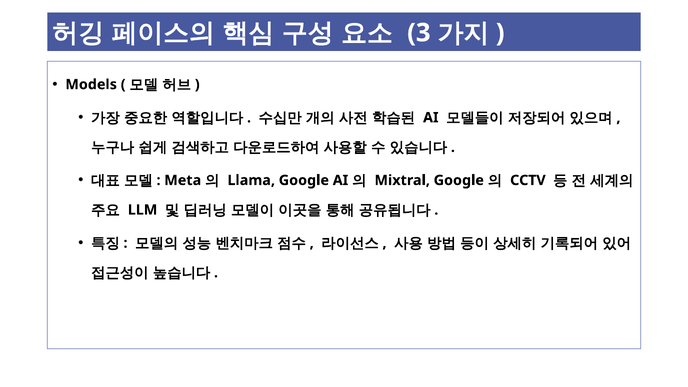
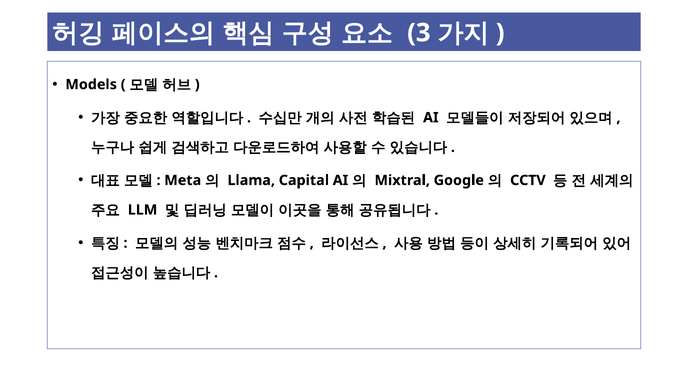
Llama Google: Google -> Capital
